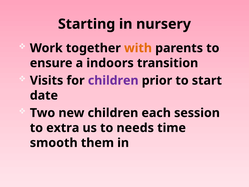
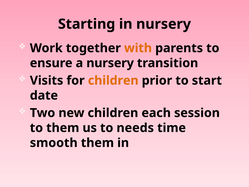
a indoors: indoors -> nursery
children at (113, 80) colour: purple -> orange
to extra: extra -> them
